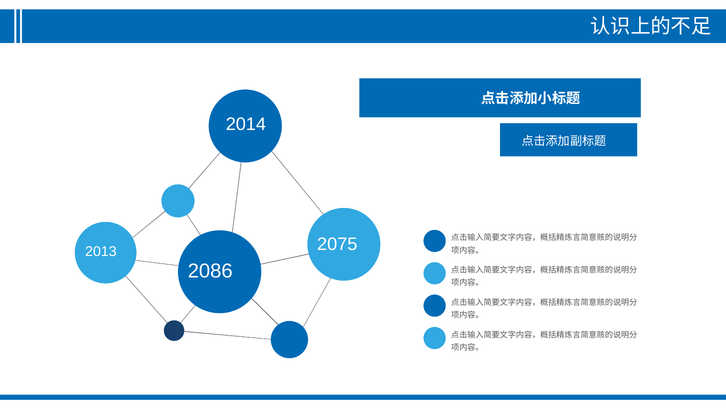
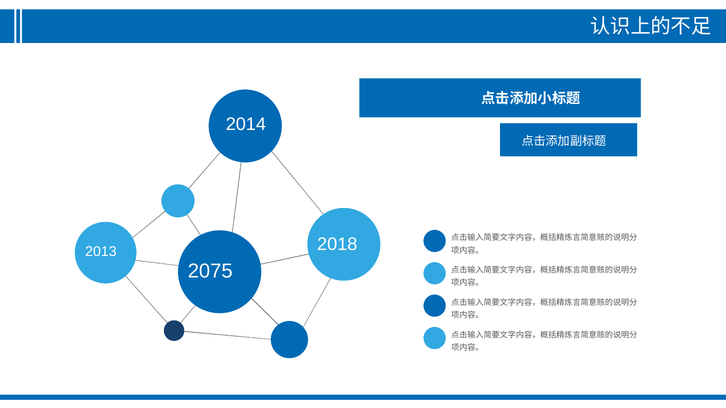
2075: 2075 -> 2018
2086: 2086 -> 2075
